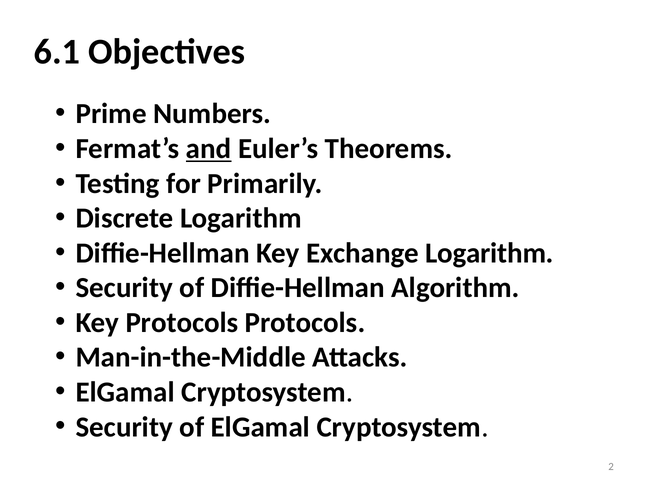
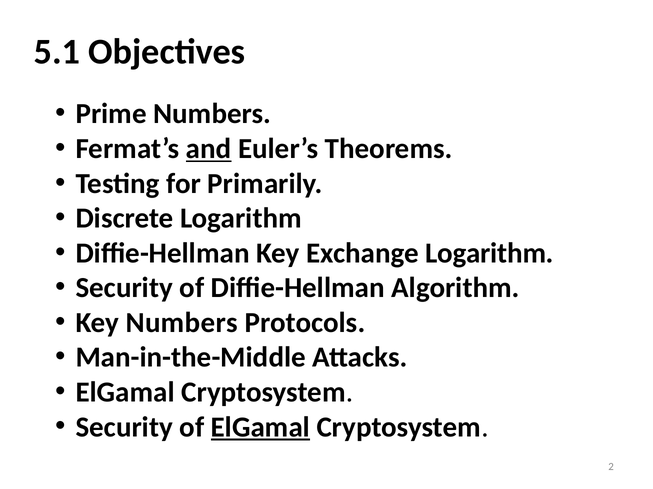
6.1: 6.1 -> 5.1
Key Protocols: Protocols -> Numbers
ElGamal at (260, 428) underline: none -> present
